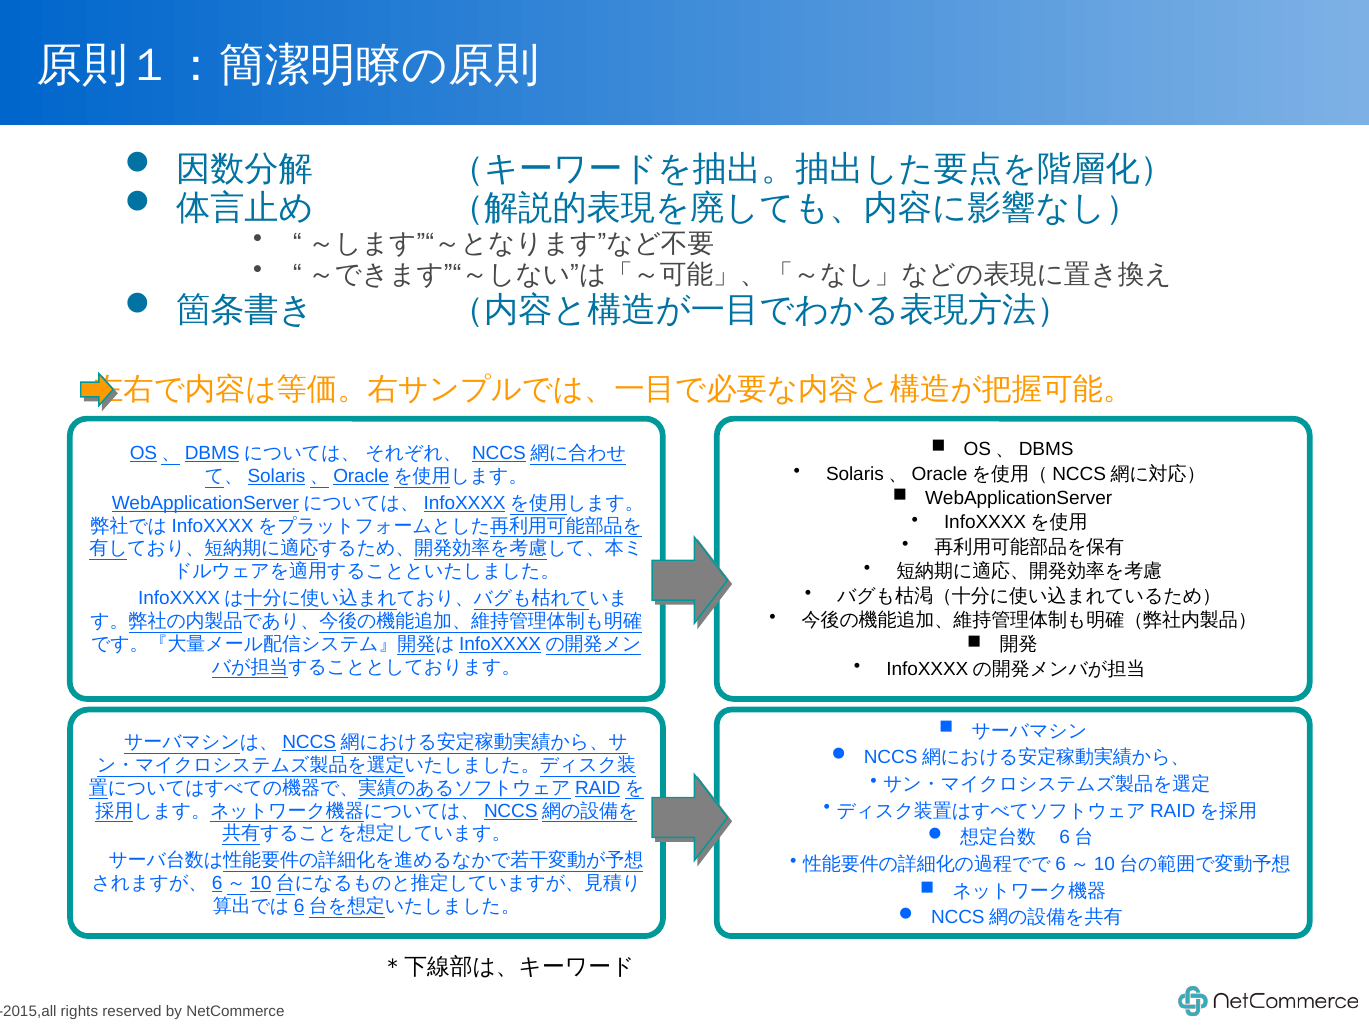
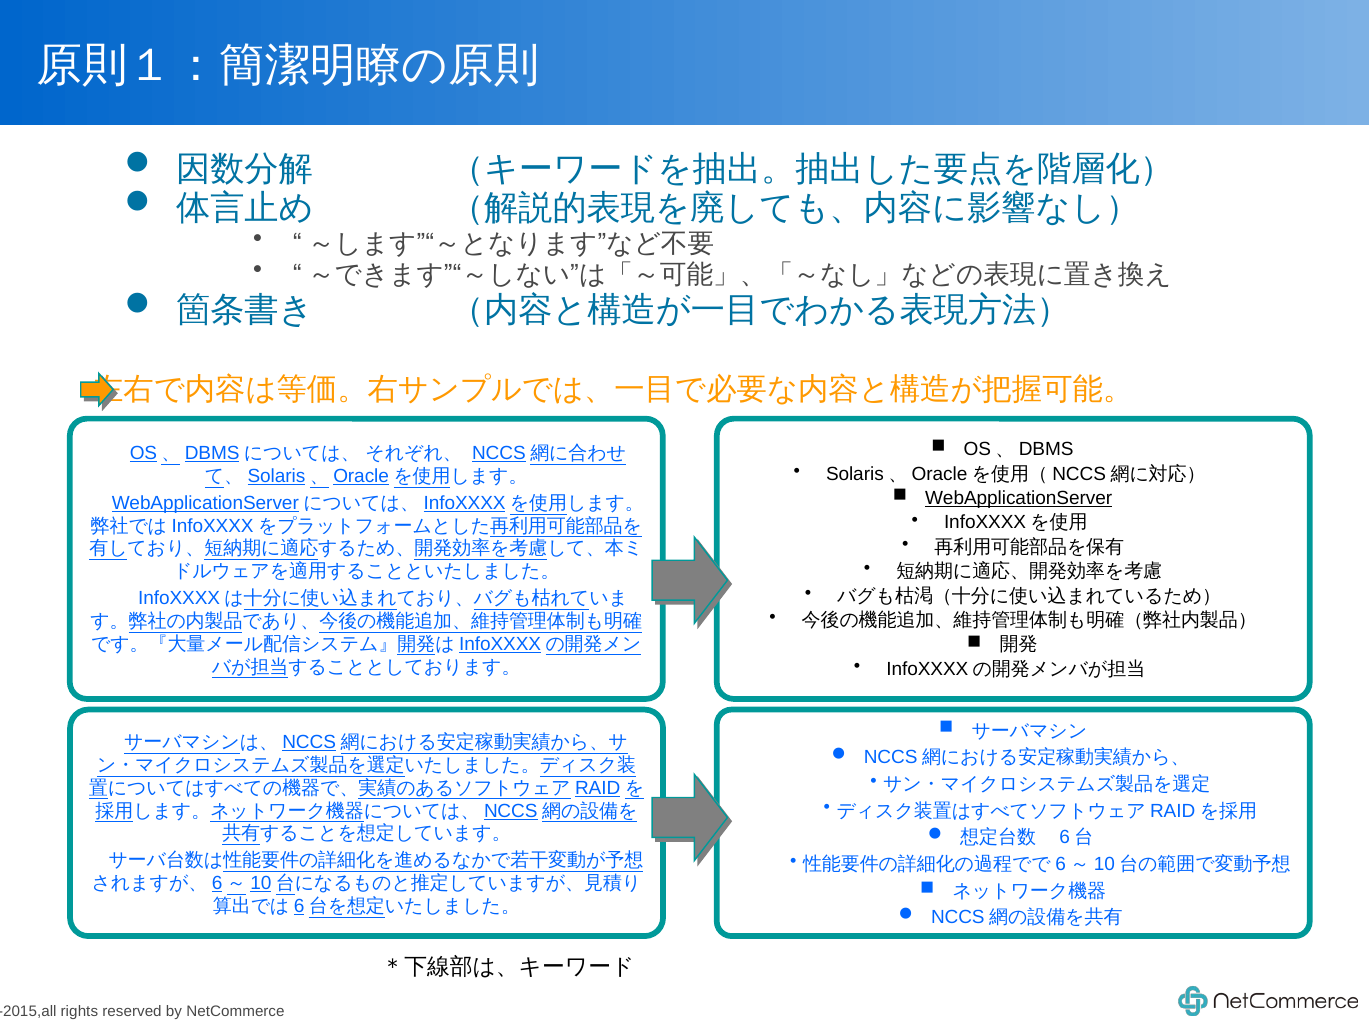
WebApplicationServer underline: none -> present
